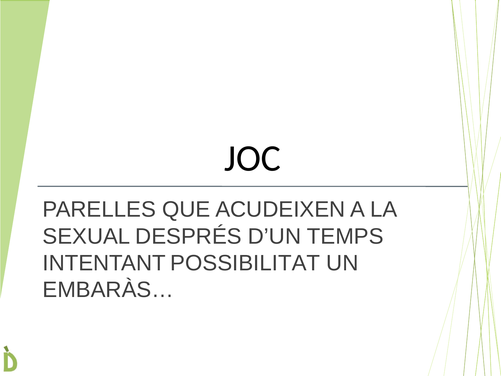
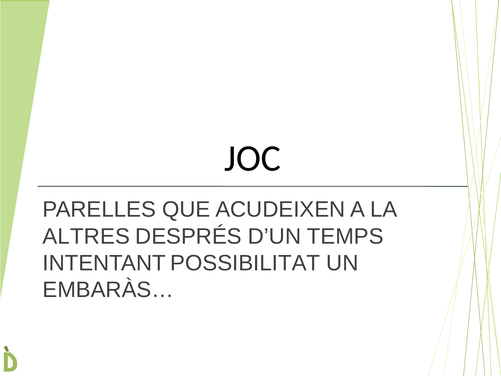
SEXUAL: SEXUAL -> ALTRES
